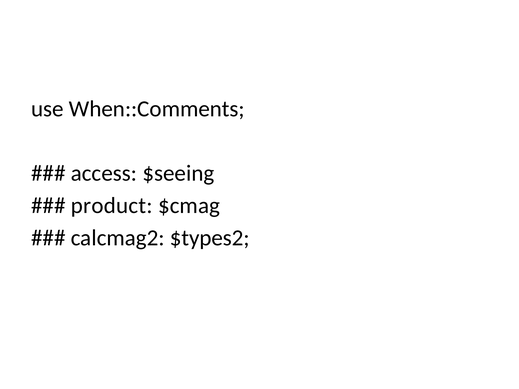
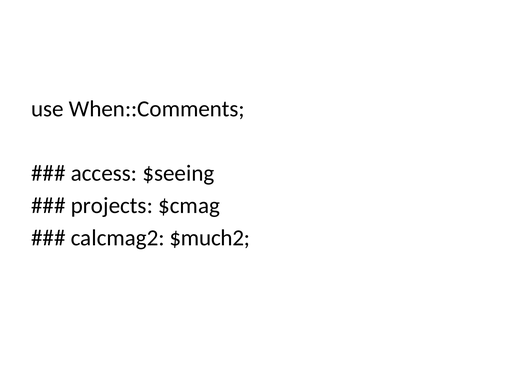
product: product -> projects
$types2: $types2 -> $much2
